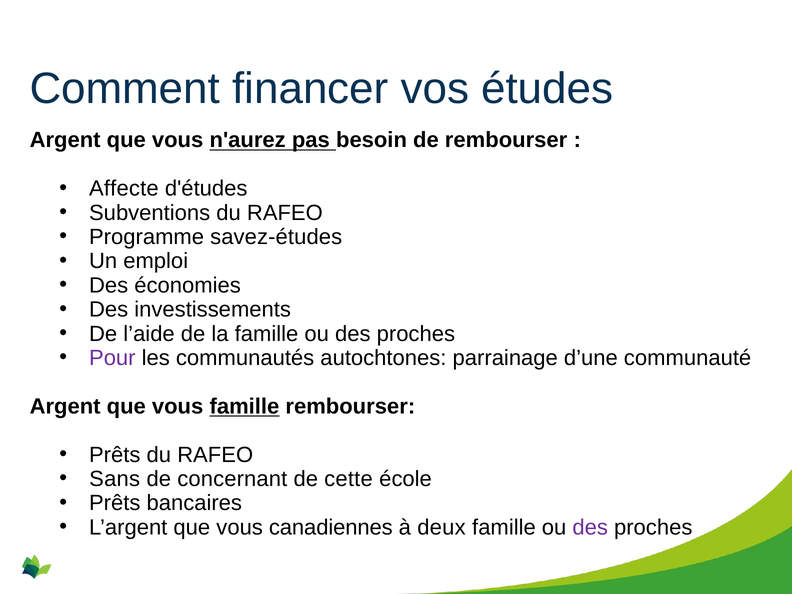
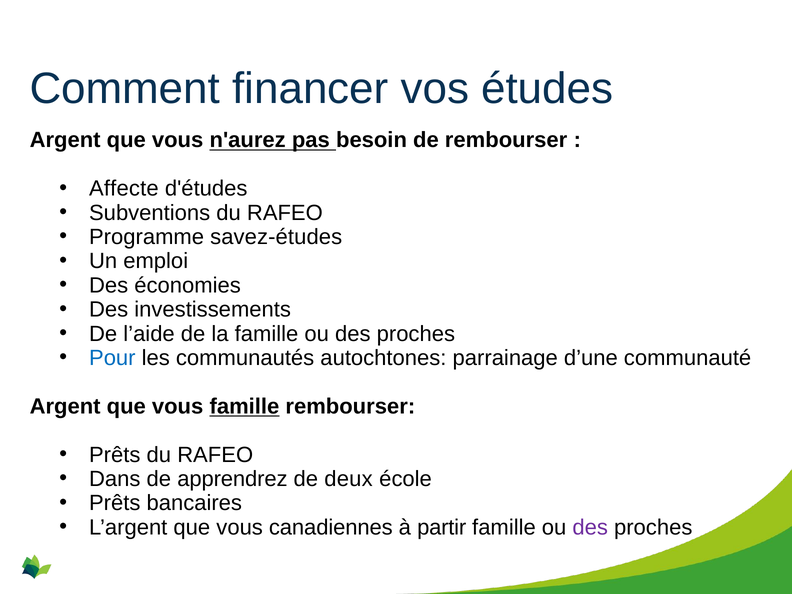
Pour colour: purple -> blue
Sans: Sans -> Dans
concernant: concernant -> apprendrez
cette: cette -> deux
deux: deux -> partir
